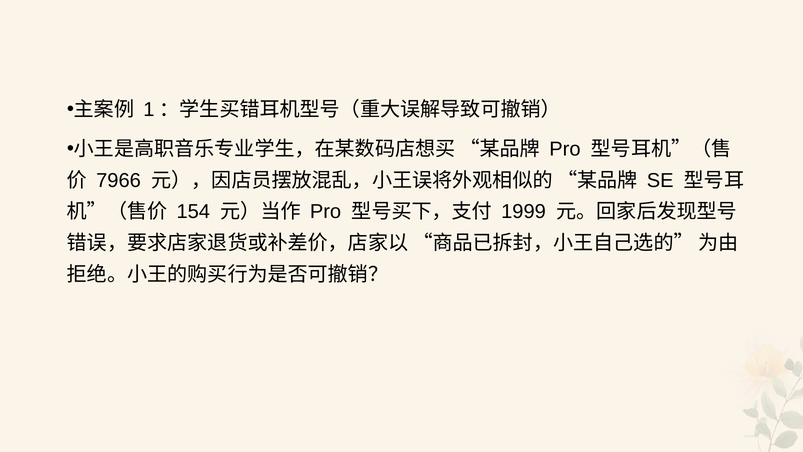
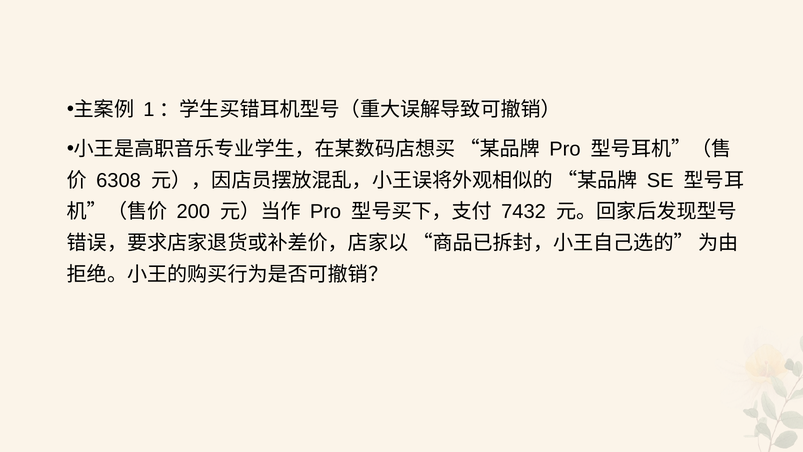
7966: 7966 -> 6308
154: 154 -> 200
1999: 1999 -> 7432
